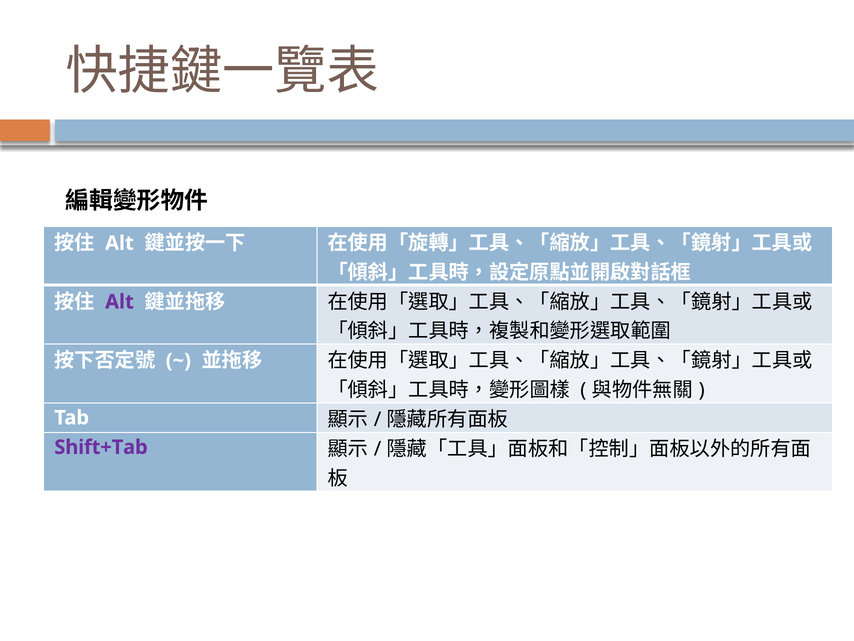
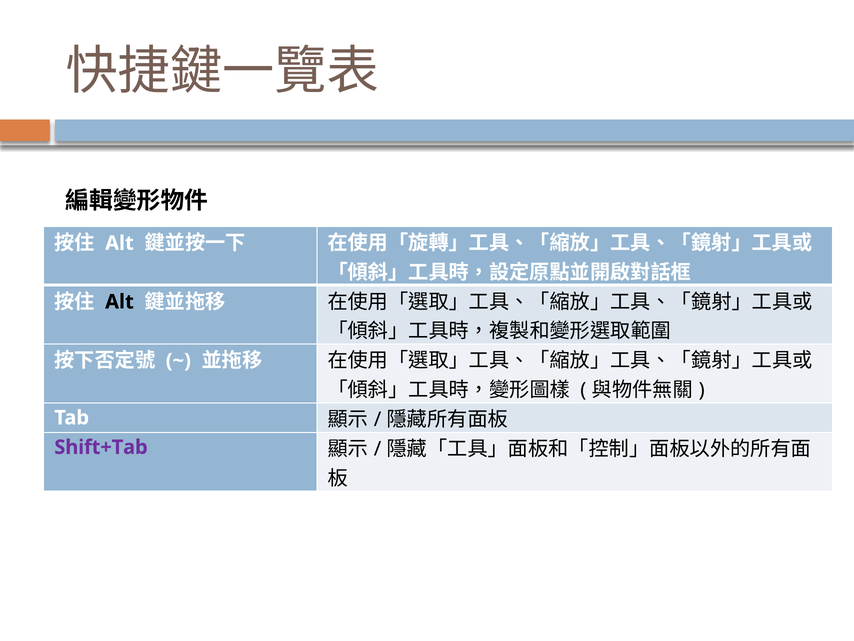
Alt at (119, 302) colour: purple -> black
